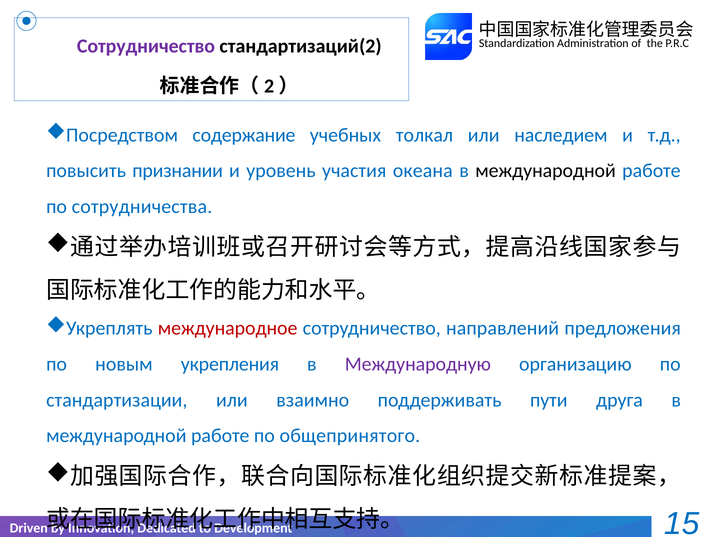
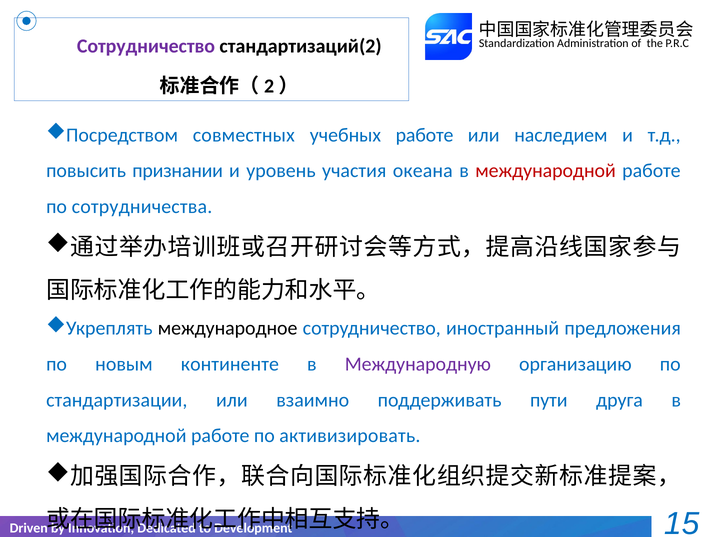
содержание: содержание -> совместных
учебных толкал: толкал -> работе
международной at (546, 171) colour: black -> red
международное colour: red -> black
направлений: направлений -> иностранный
укрепления: укрепления -> континенте
общепринятого: общепринятого -> активизировать
